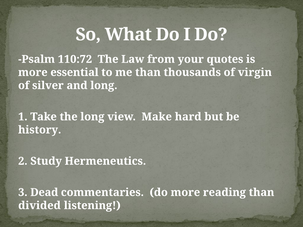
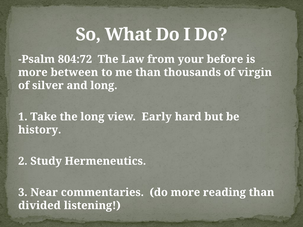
110:72: 110:72 -> 804:72
quotes: quotes -> before
essential: essential -> between
Make: Make -> Early
Dead: Dead -> Near
